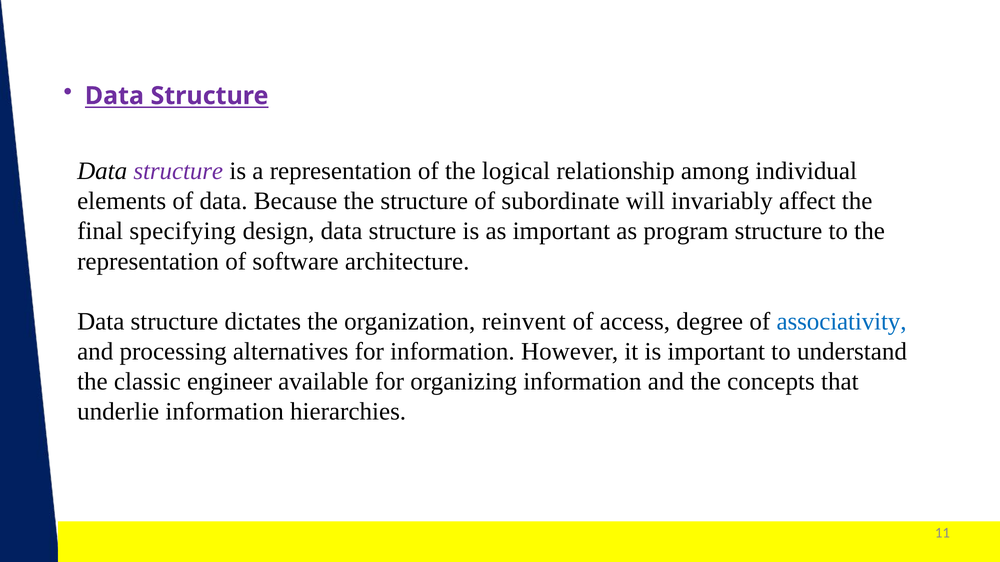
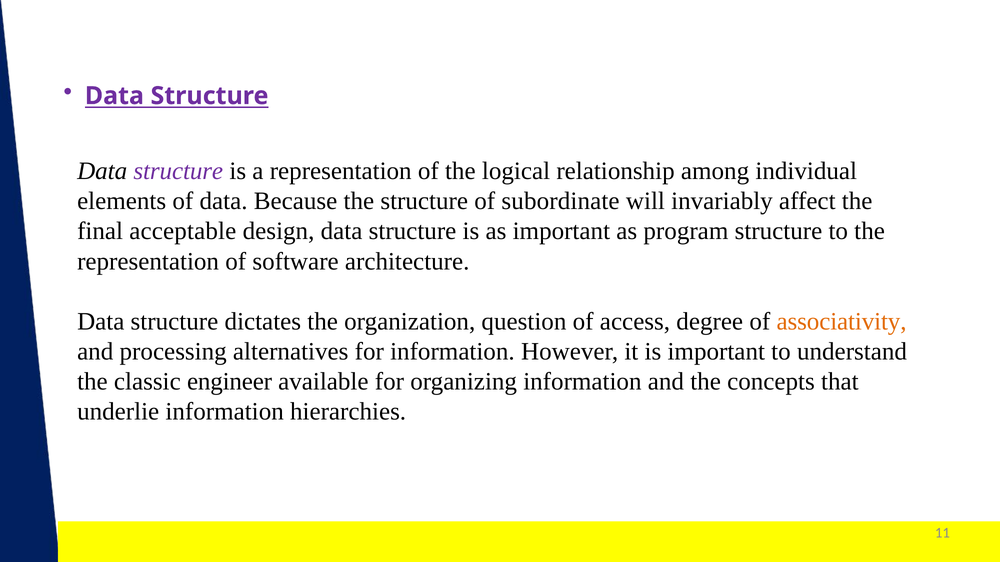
specifying: specifying -> acceptable
reinvent: reinvent -> question
associativity colour: blue -> orange
